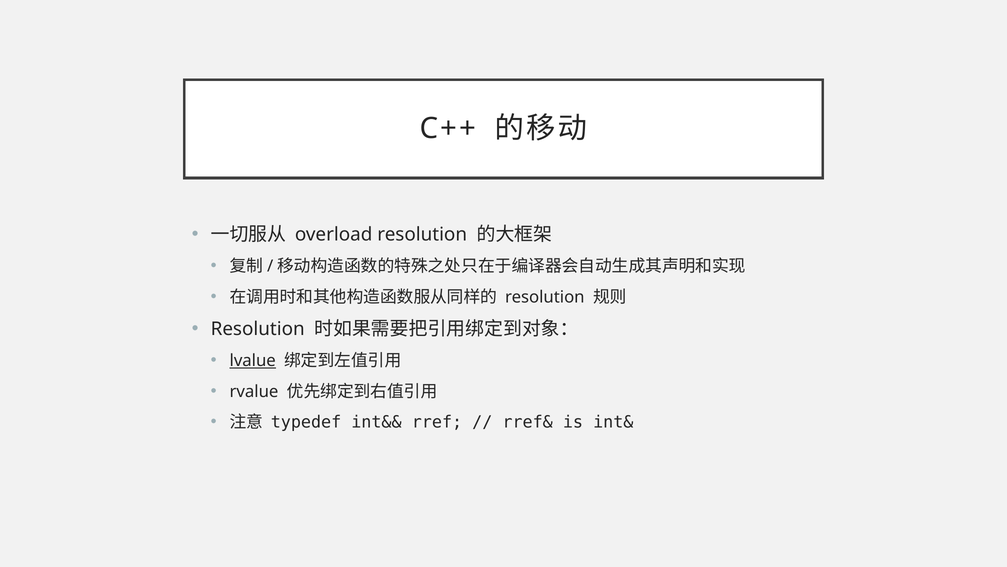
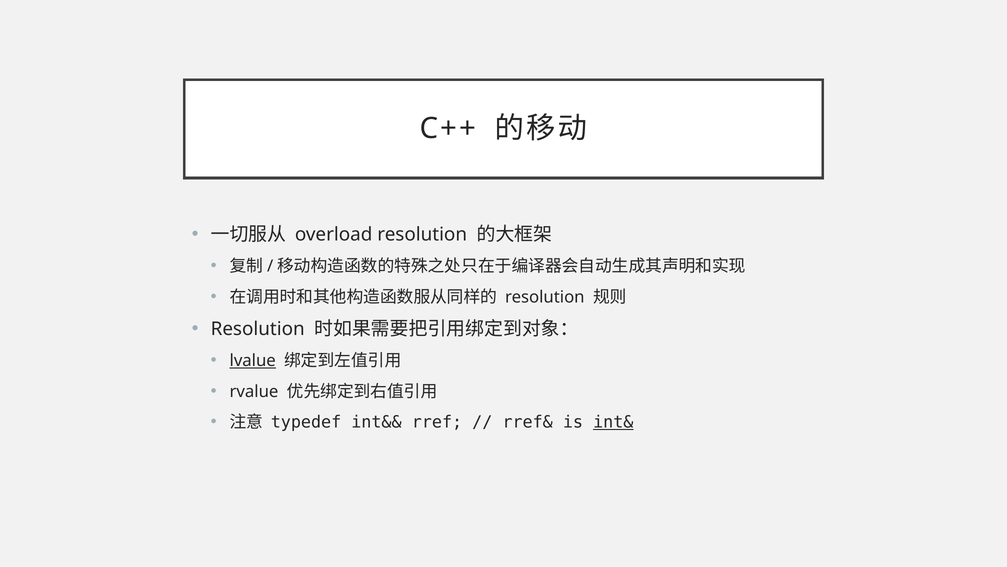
int& underline: none -> present
